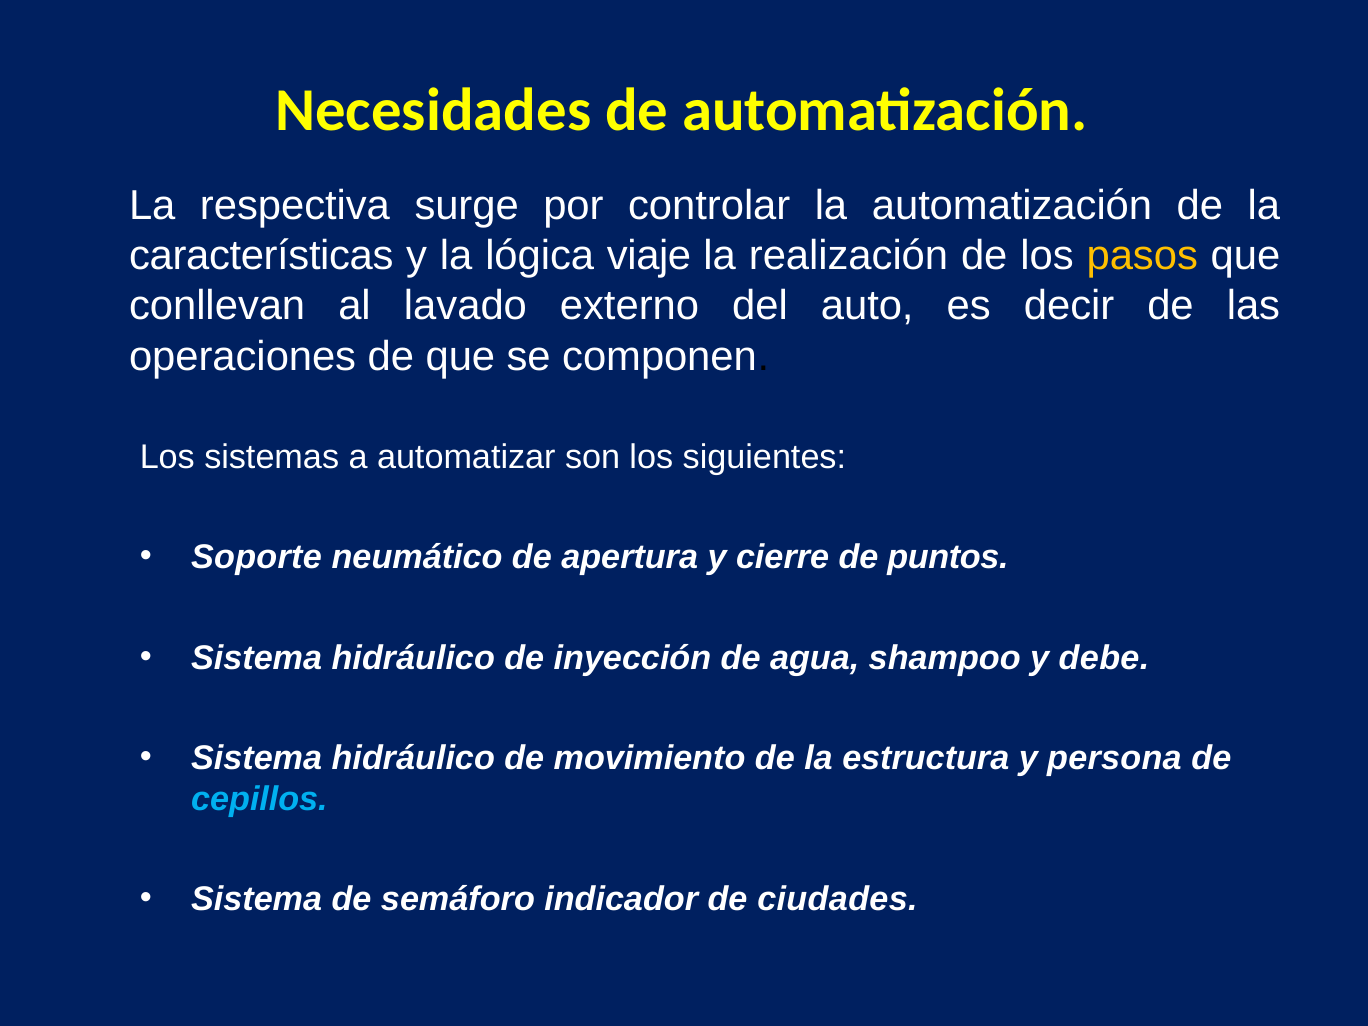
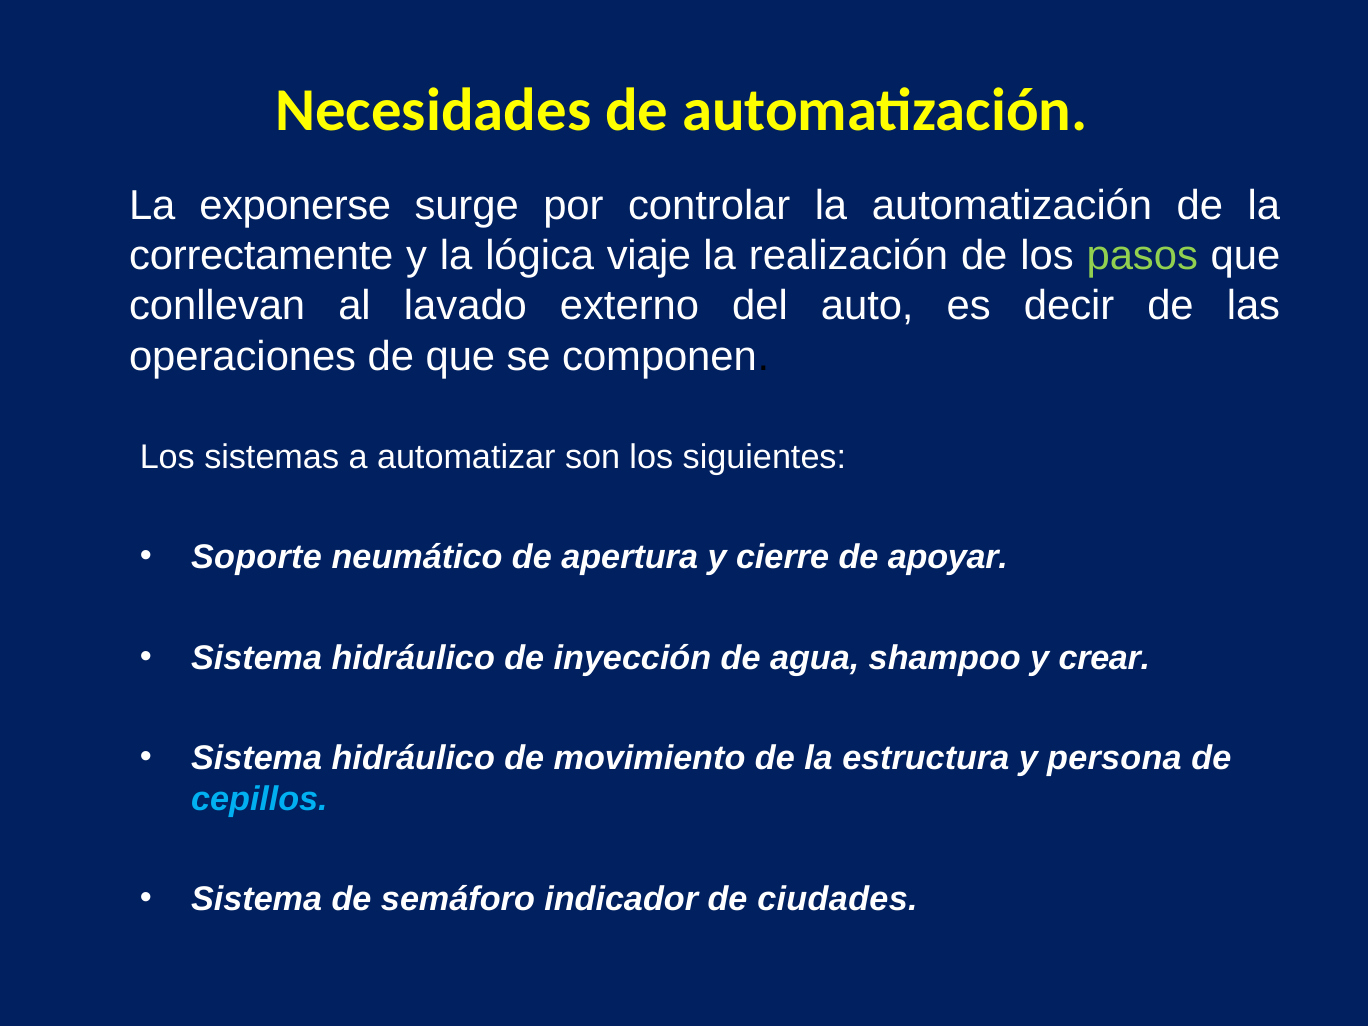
respectiva: respectiva -> exponerse
características: características -> correctamente
pasos colour: yellow -> light green
puntos: puntos -> apoyar
debe: debe -> crear
